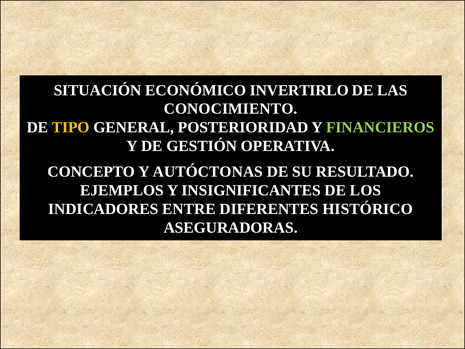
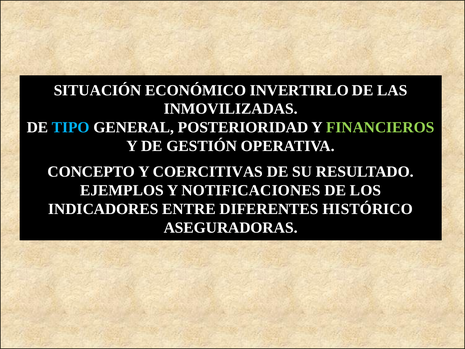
CONOCIMIENTO: CONOCIMIENTO -> INMOVILIZADAS
TIPO colour: yellow -> light blue
AUTÓCTONAS: AUTÓCTONAS -> COERCITIVAS
INSIGNIFICANTES: INSIGNIFICANTES -> NOTIFICACIONES
